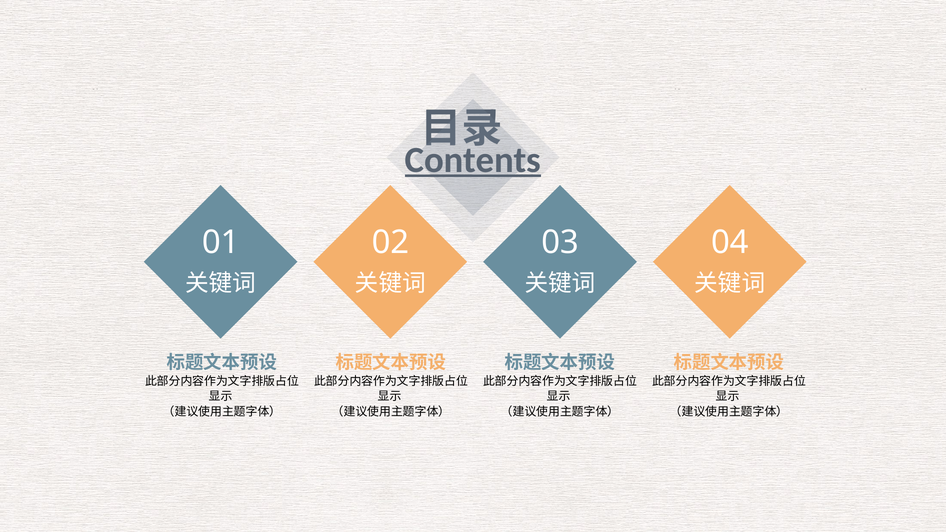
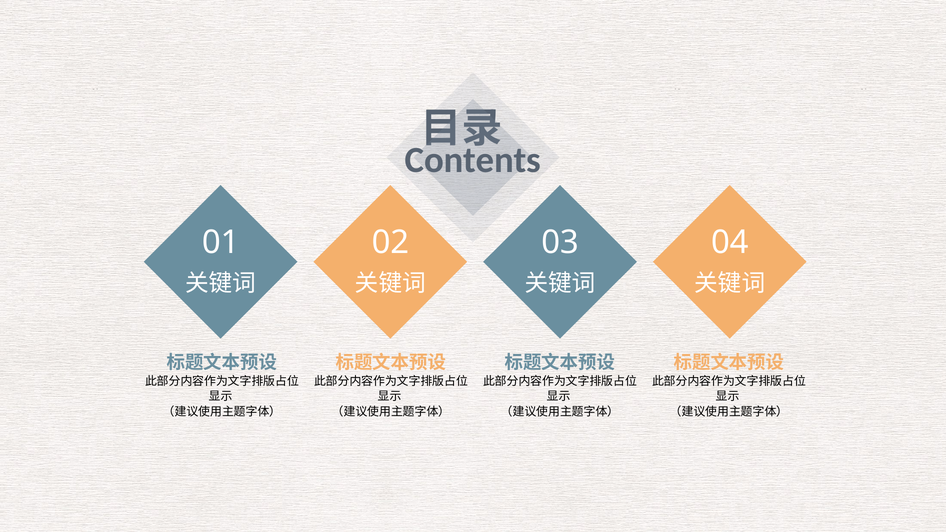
Contents underline: present -> none
